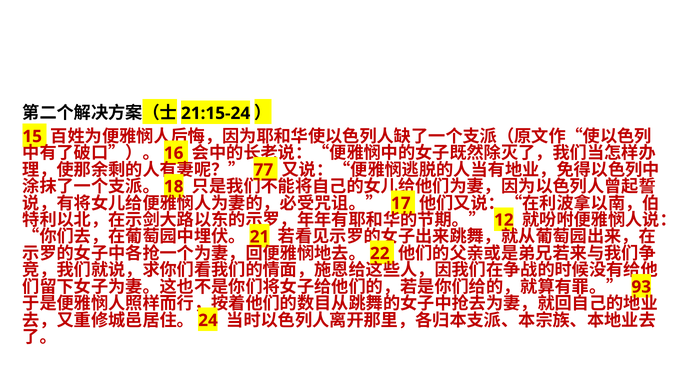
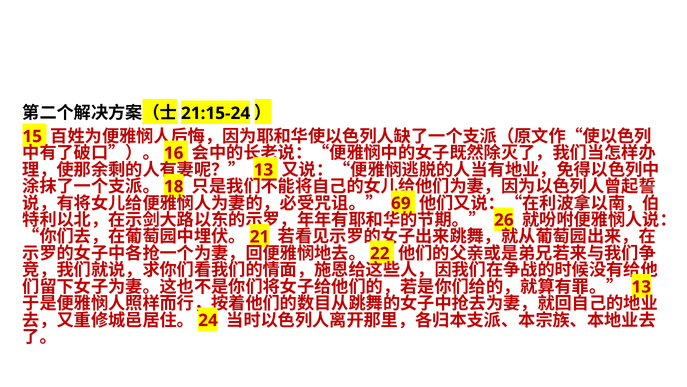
77 at (263, 170): 77 -> 13
17: 17 -> 69
12: 12 -> 26
93 at (641, 286): 93 -> 13
